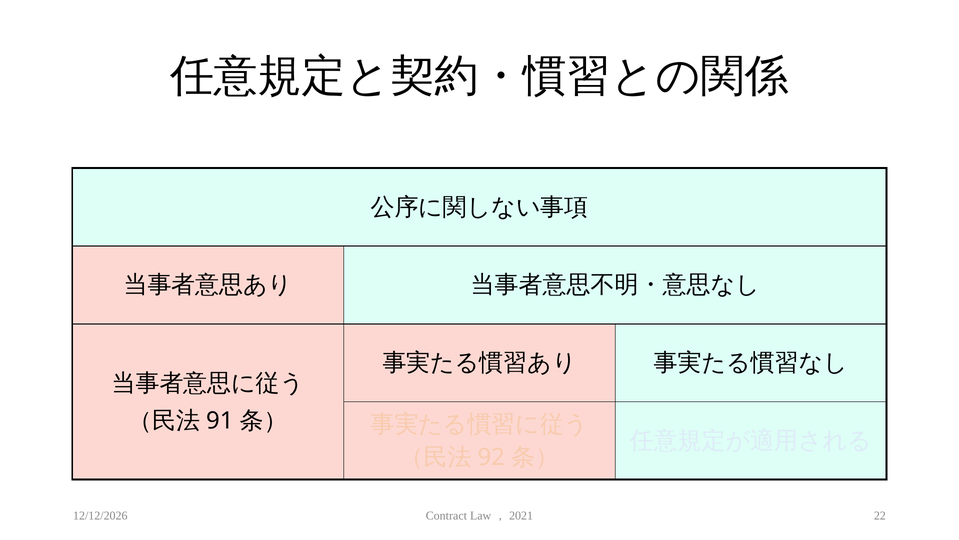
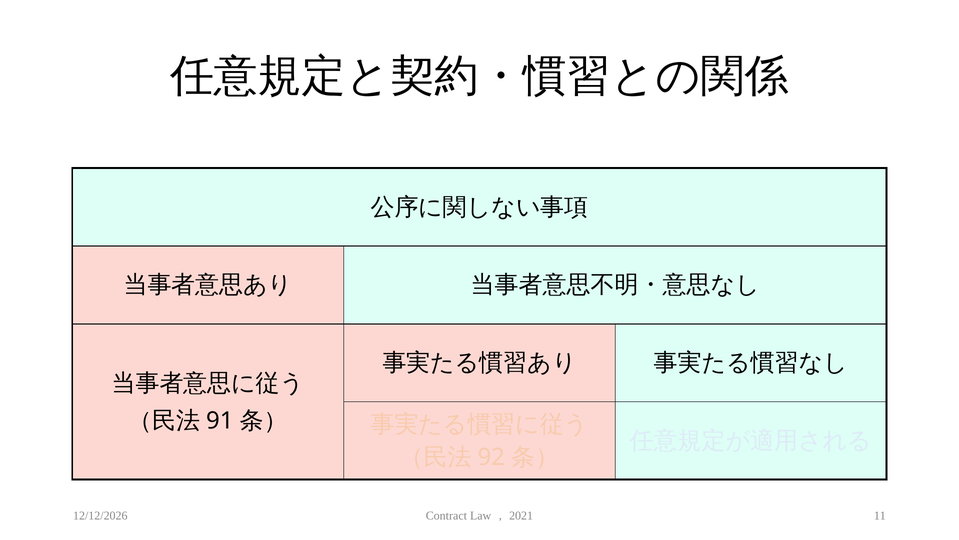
22: 22 -> 11
